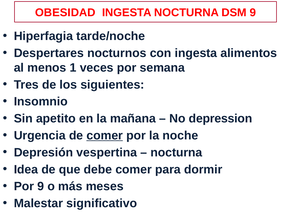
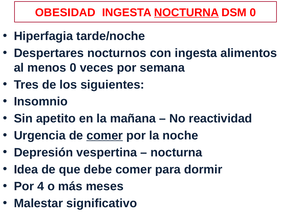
NOCTURNA at (186, 13) underline: none -> present
DSM 9: 9 -> 0
menos 1: 1 -> 0
depression: depression -> reactividad
Por 9: 9 -> 4
